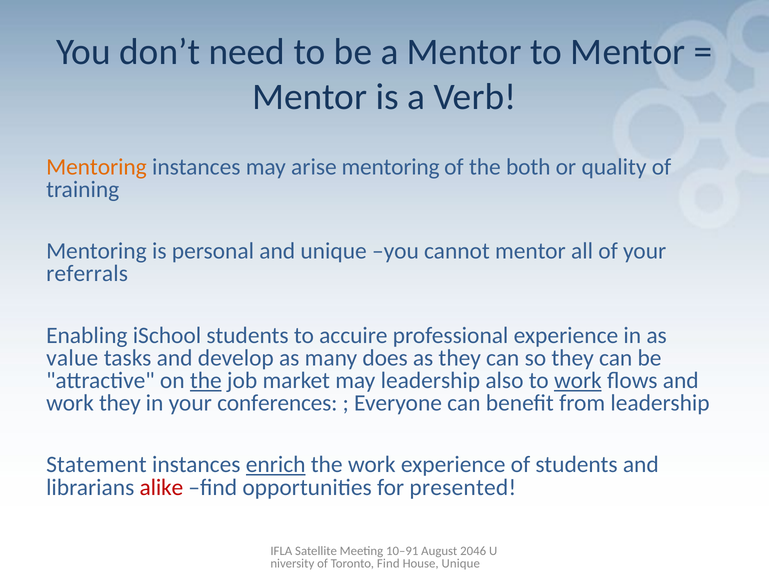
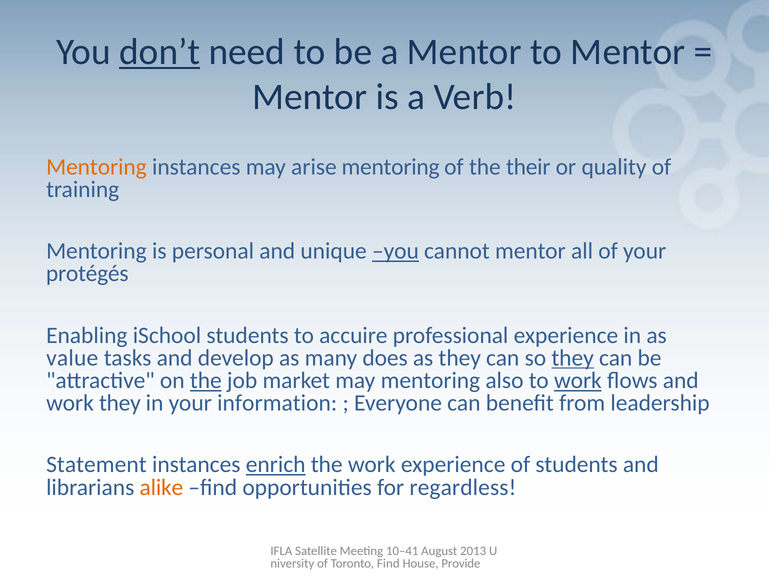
don’t underline: none -> present
both: both -> their
you at (395, 251) underline: none -> present
referrals: referrals -> protégés
they at (573, 358) underline: none -> present
may leadership: leadership -> mentoring
conferences: conferences -> information
alike colour: red -> orange
presented: presented -> regardless
10–91: 10–91 -> 10–41
2046: 2046 -> 2013
House Unique: Unique -> Provide
